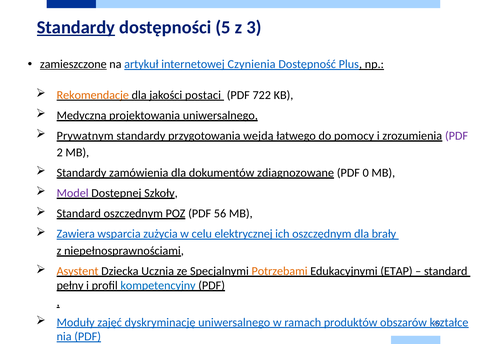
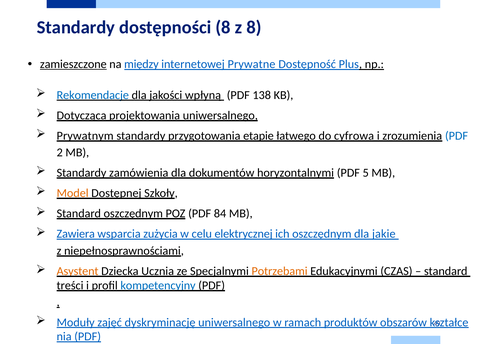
Standardy at (76, 27) underline: present -> none
dostępności 5: 5 -> 8
z 3: 3 -> 8
artykuł: artykuł -> między
Czynienia: Czynienia -> Prywatne
Rekomendacje colour: orange -> blue
postaci: postaci -> wpłyną
722: 722 -> 138
Medyczną: Medyczną -> Dotycząca
wejdą: wejdą -> etapie
pomocy: pomocy -> cyfrowa
PDF at (457, 136) colour: purple -> blue
zdiagnozowane: zdiagnozowane -> horyzontalnymi
0: 0 -> 5
Model colour: purple -> orange
56: 56 -> 84
brały: brały -> jakie
ETAP: ETAP -> CZAS
pełny: pełny -> treści
